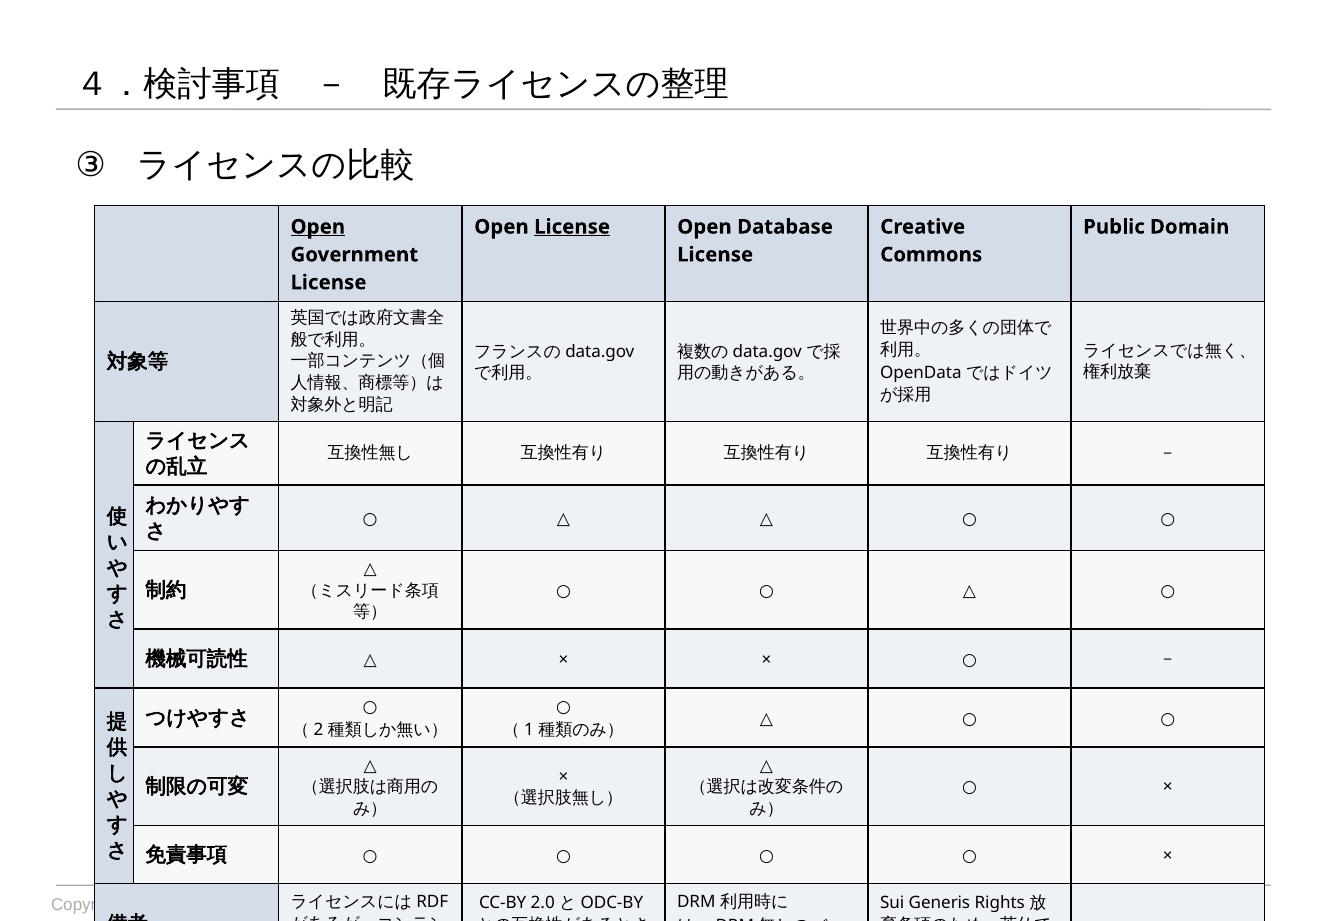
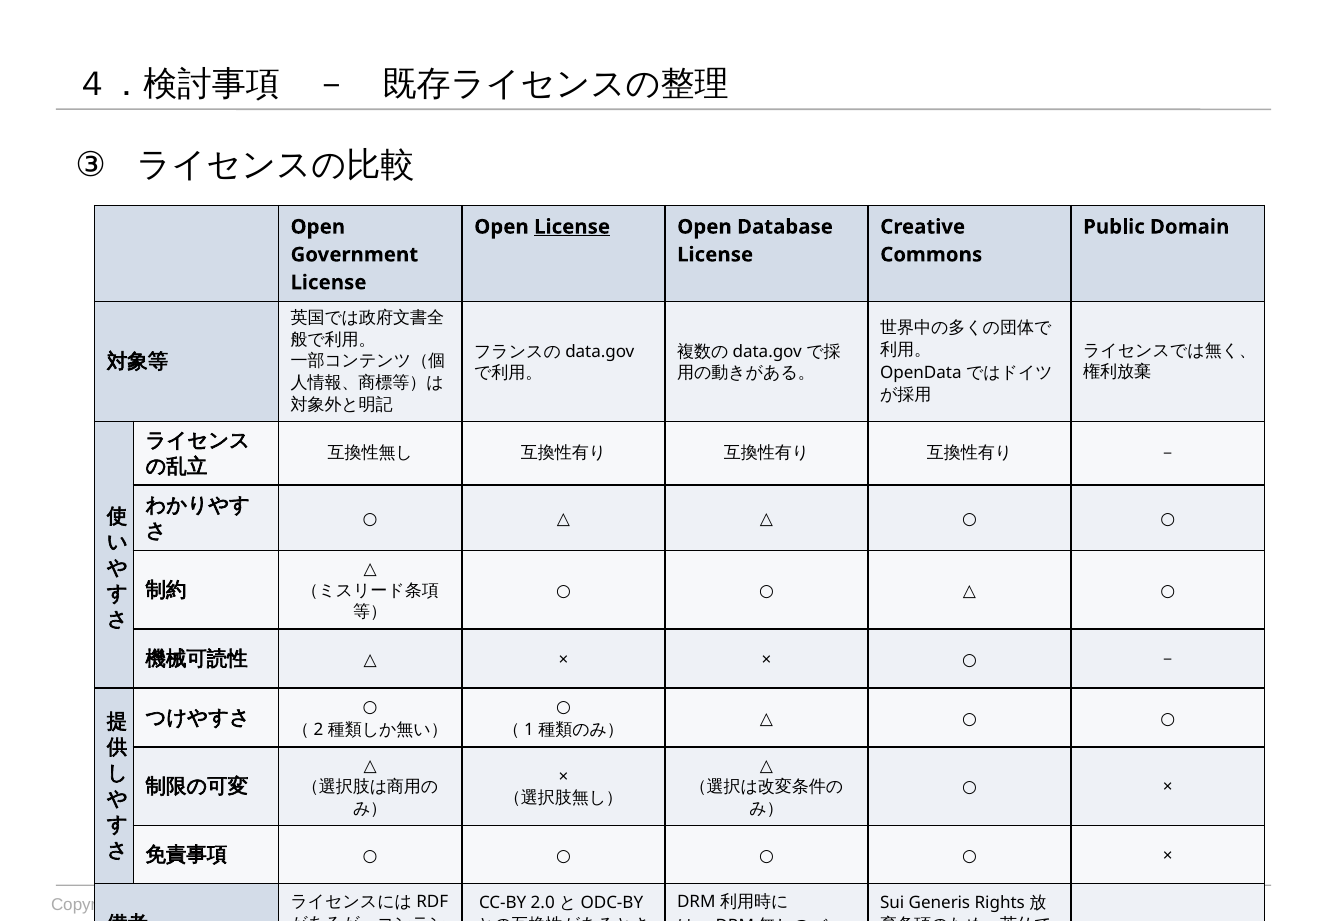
Open at (318, 227) underline: present -> none
